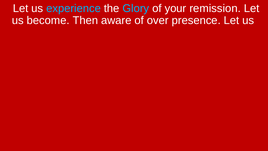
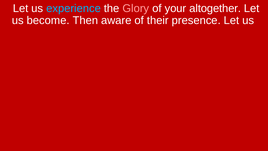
Glory colour: light blue -> pink
remission: remission -> altogether
over: over -> their
